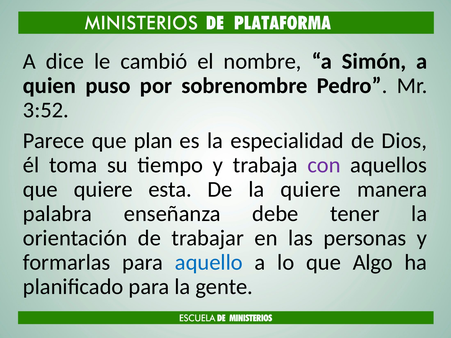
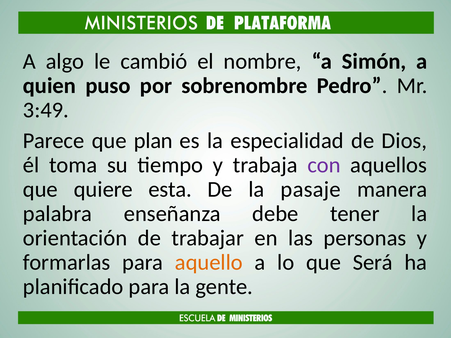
dice: dice -> algo
3:52: 3:52 -> 3:49
la quiere: quiere -> pasaje
aquello colour: blue -> orange
Algo: Algo -> Será
